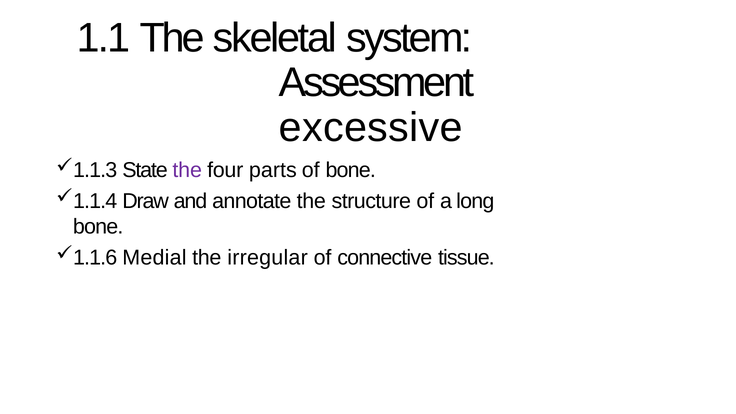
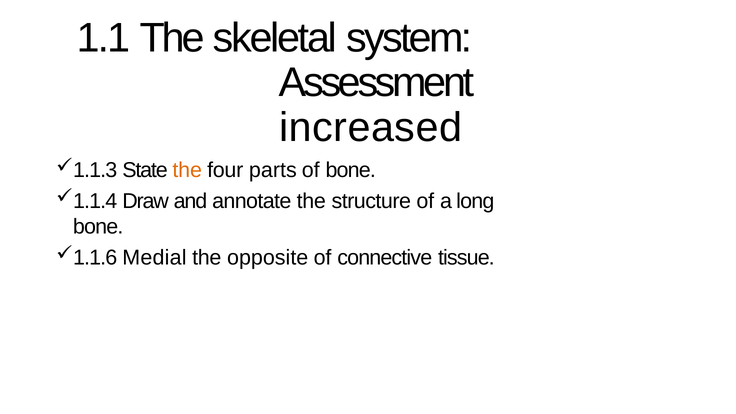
excessive: excessive -> increased
the at (187, 170) colour: purple -> orange
irregular: irregular -> opposite
